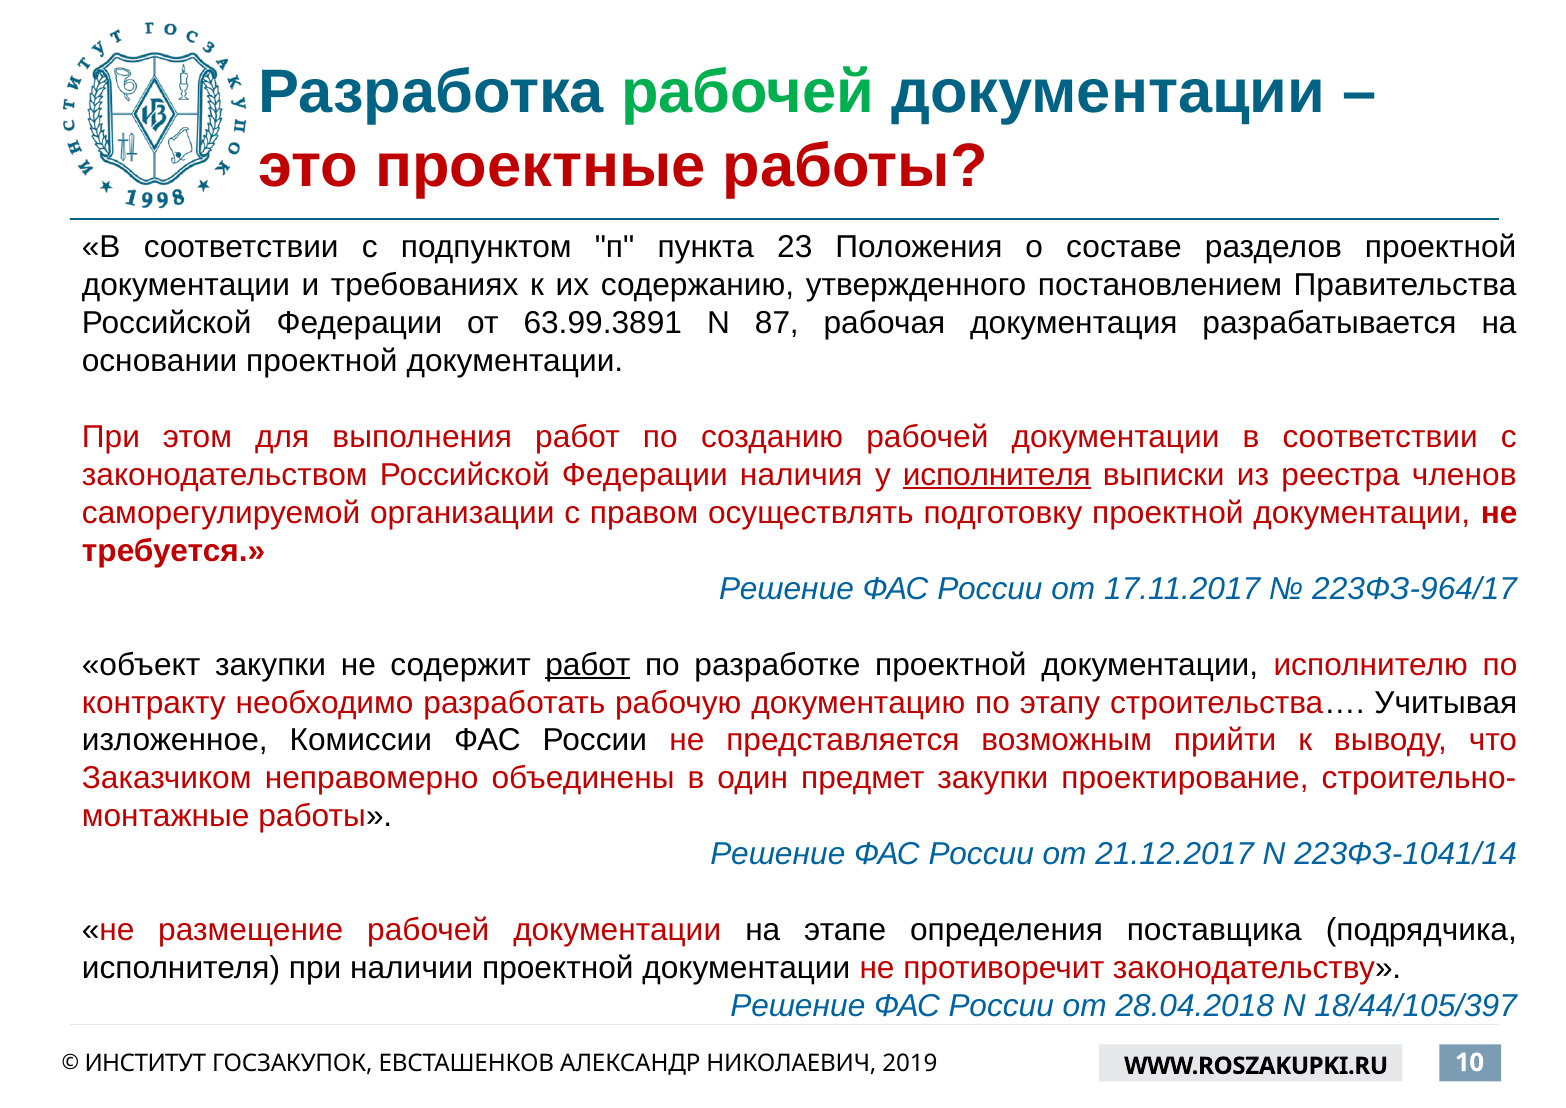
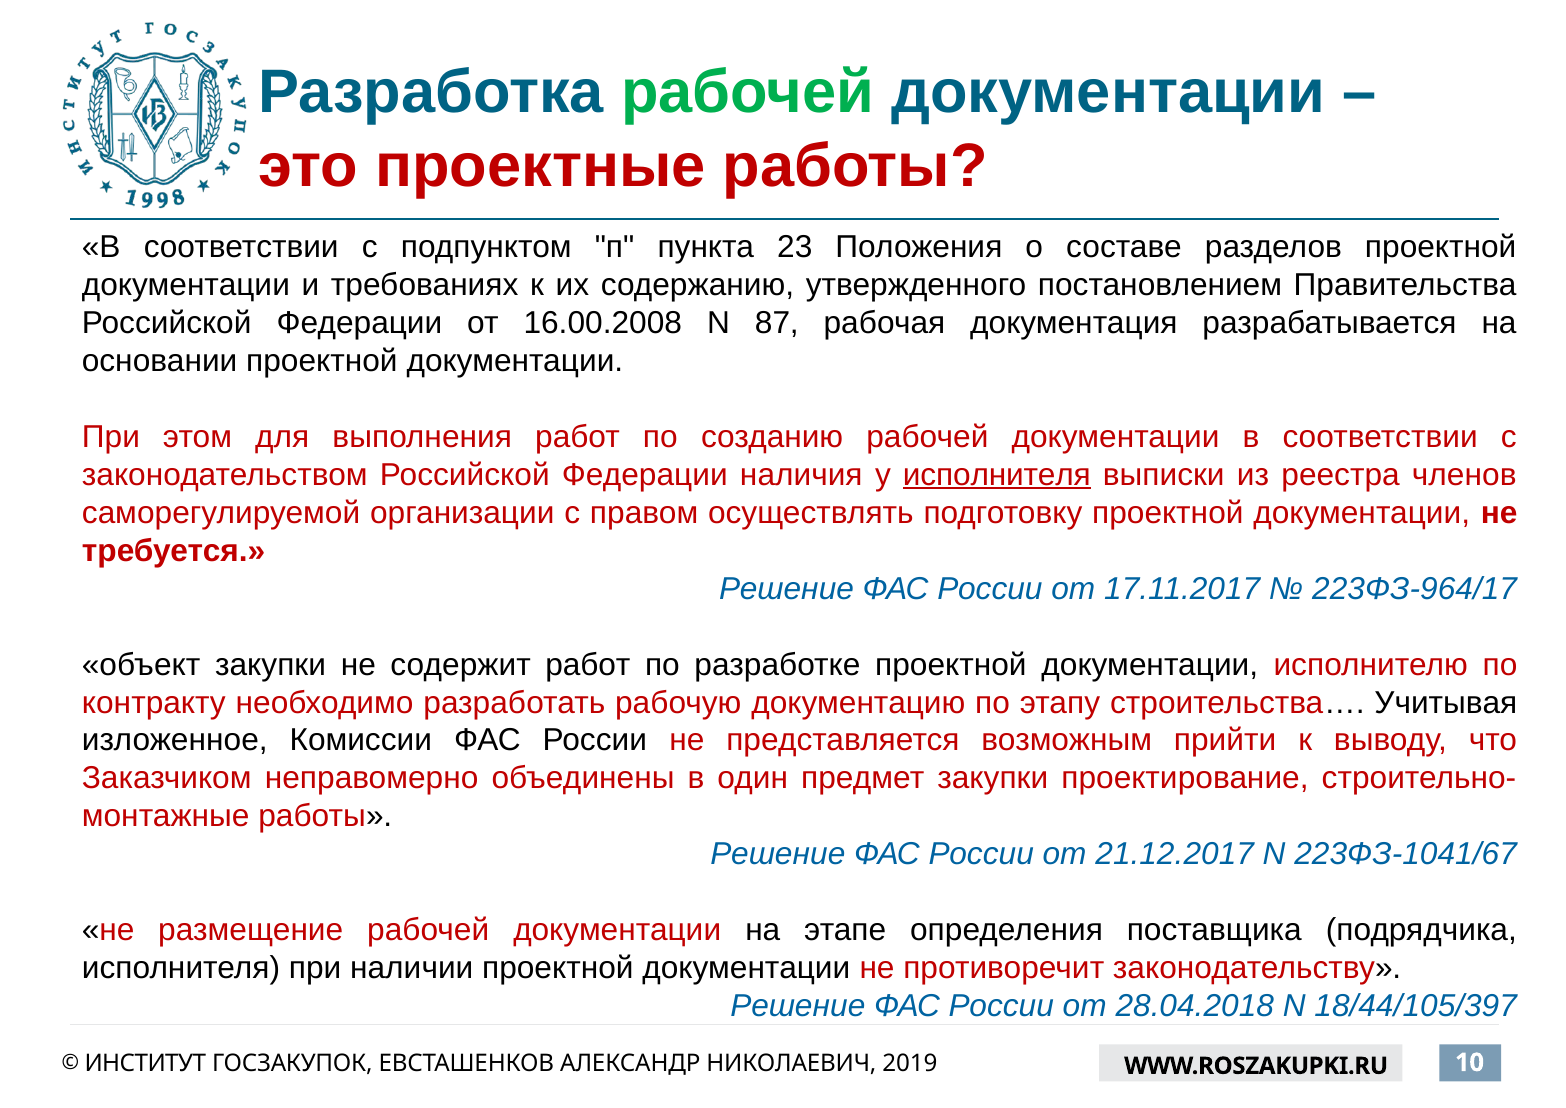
63.99.3891: 63.99.3891 -> 16.00.2008
работ at (588, 664) underline: present -> none
223ФЗ-1041/14: 223ФЗ-1041/14 -> 223ФЗ-1041/67
